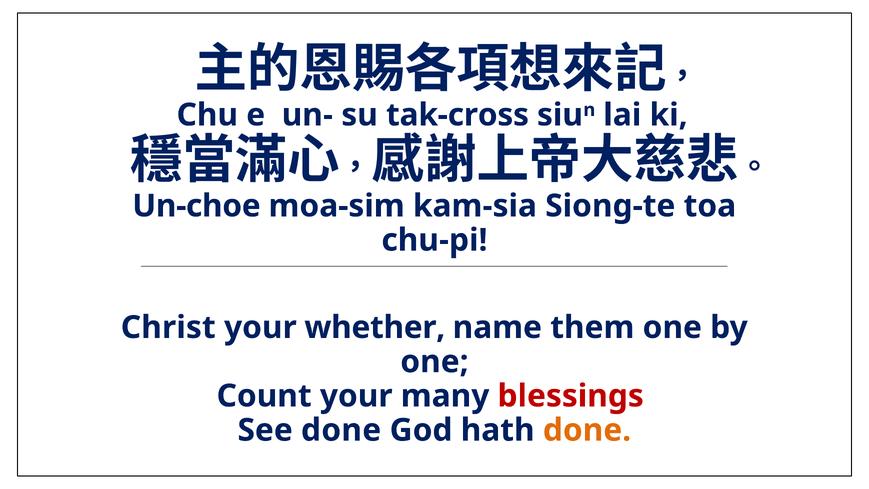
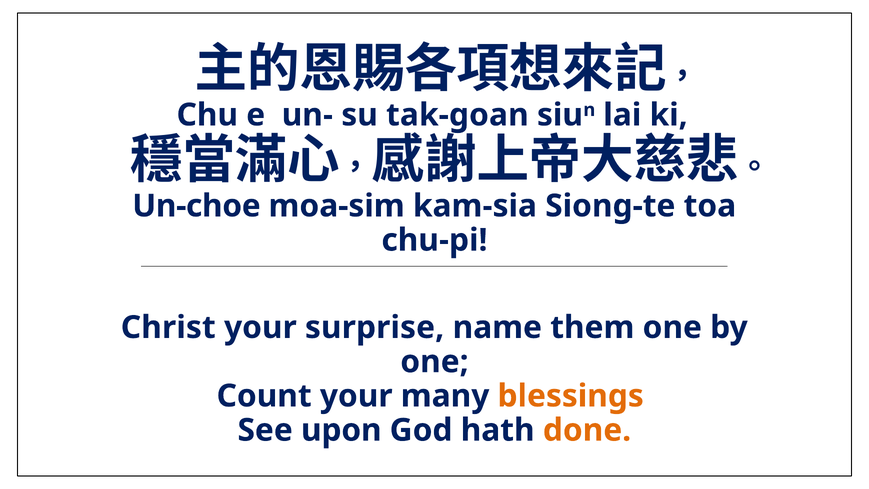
tak-cross: tak-cross -> tak-goan
whether: whether -> surprise
blessings colour: red -> orange
See done: done -> upon
